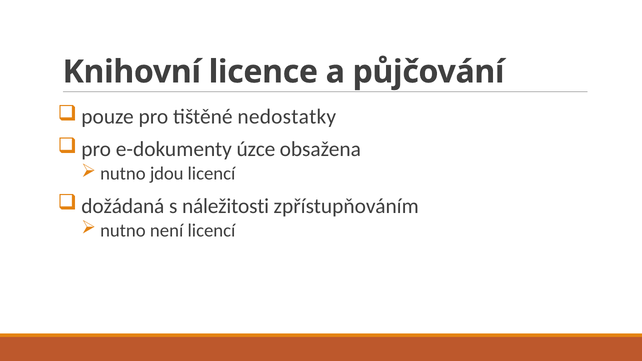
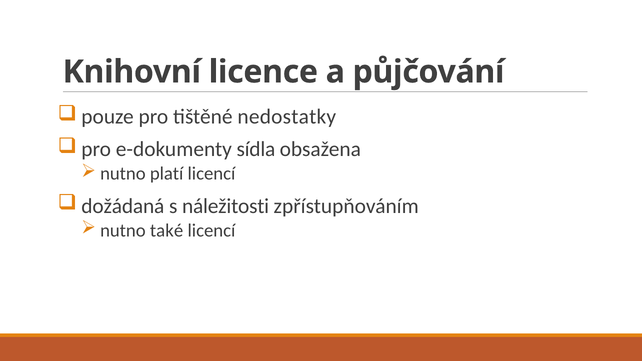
úzce: úzce -> sídla
jdou: jdou -> platí
není: není -> také
